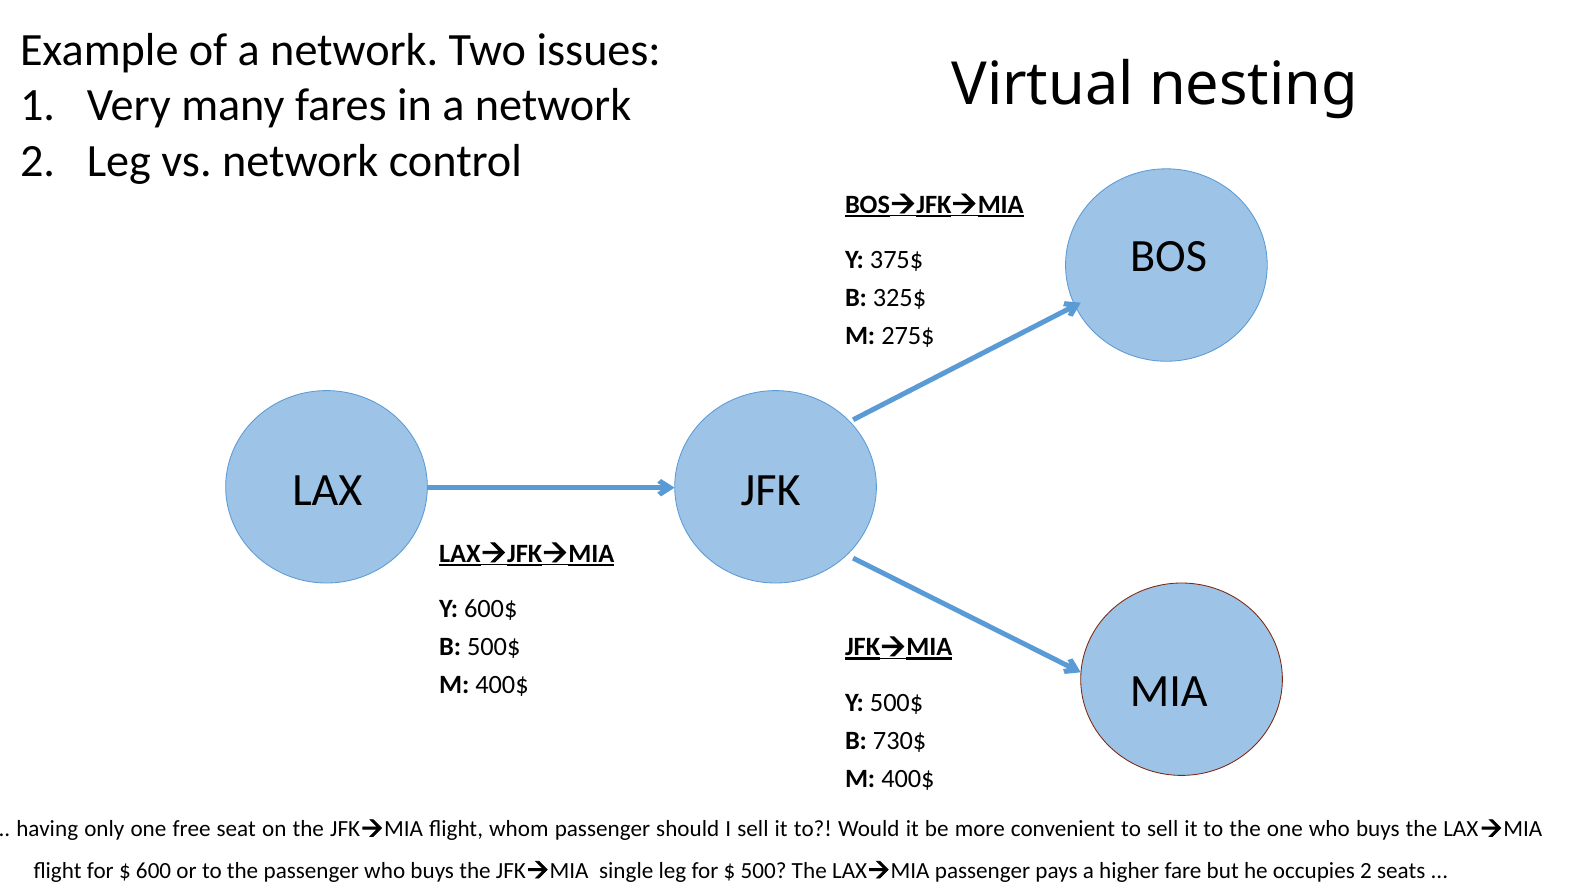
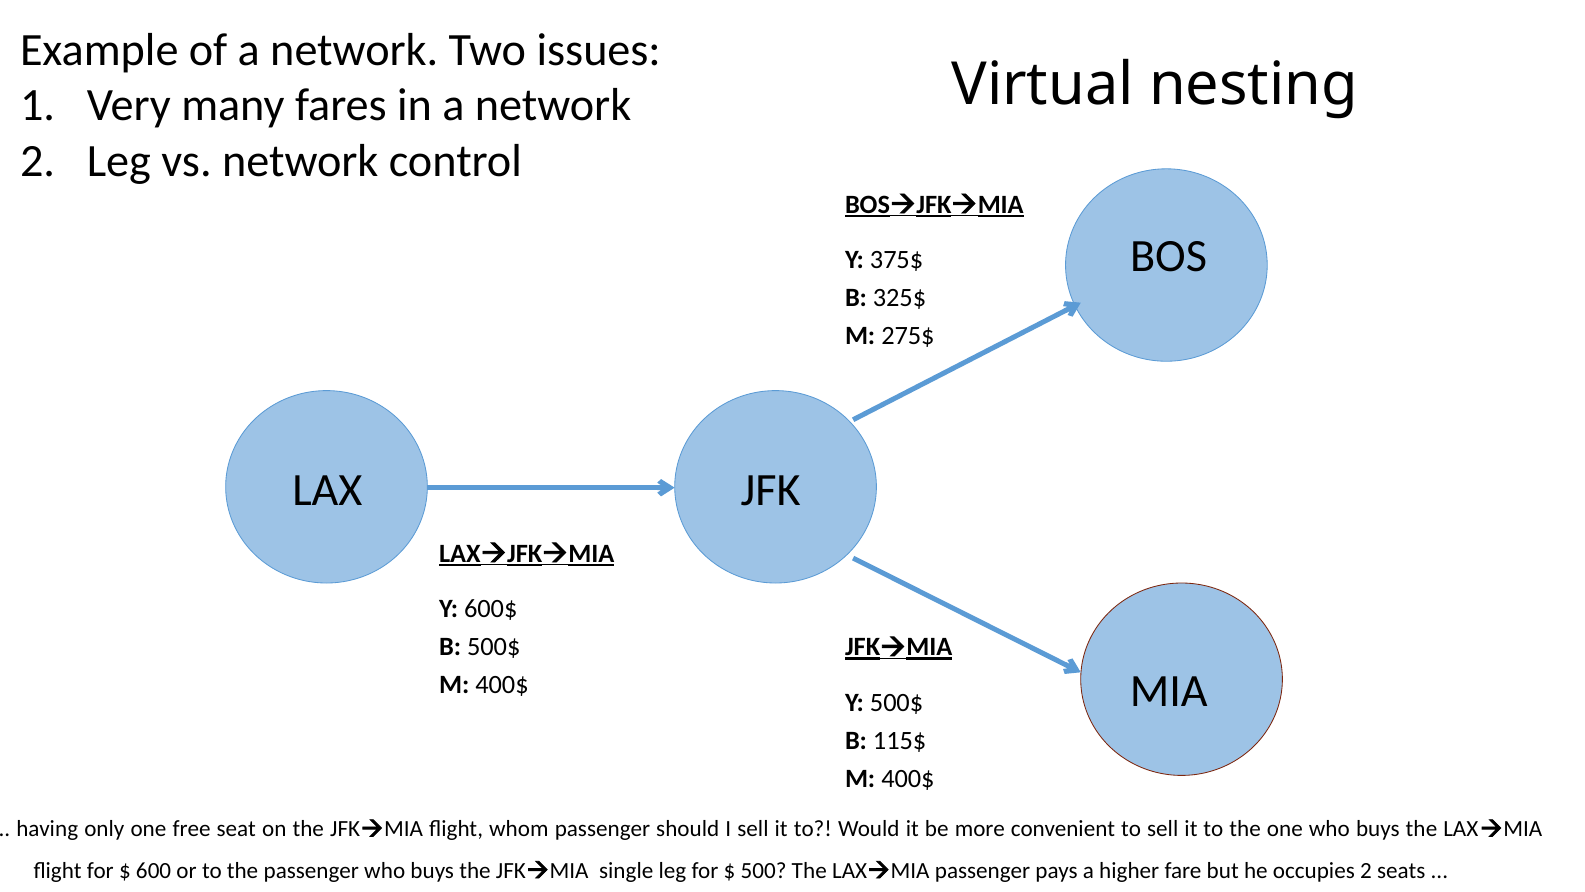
730$: 730$ -> 115$
